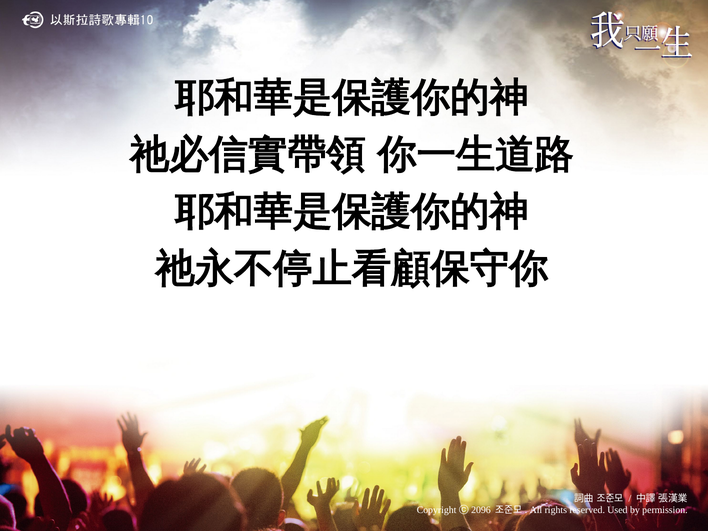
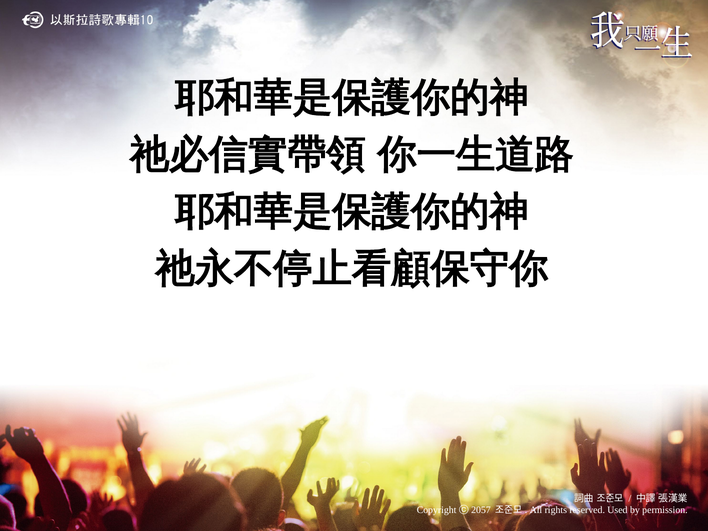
2096: 2096 -> 2057
